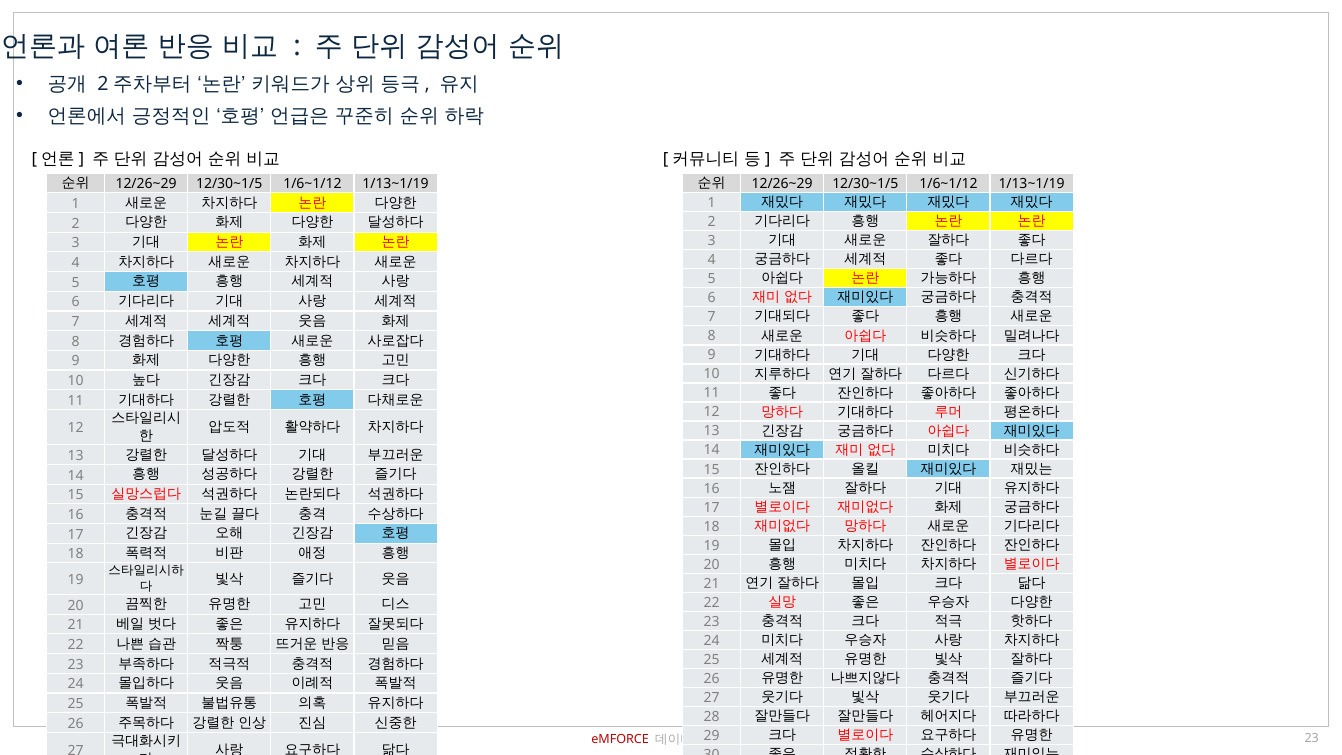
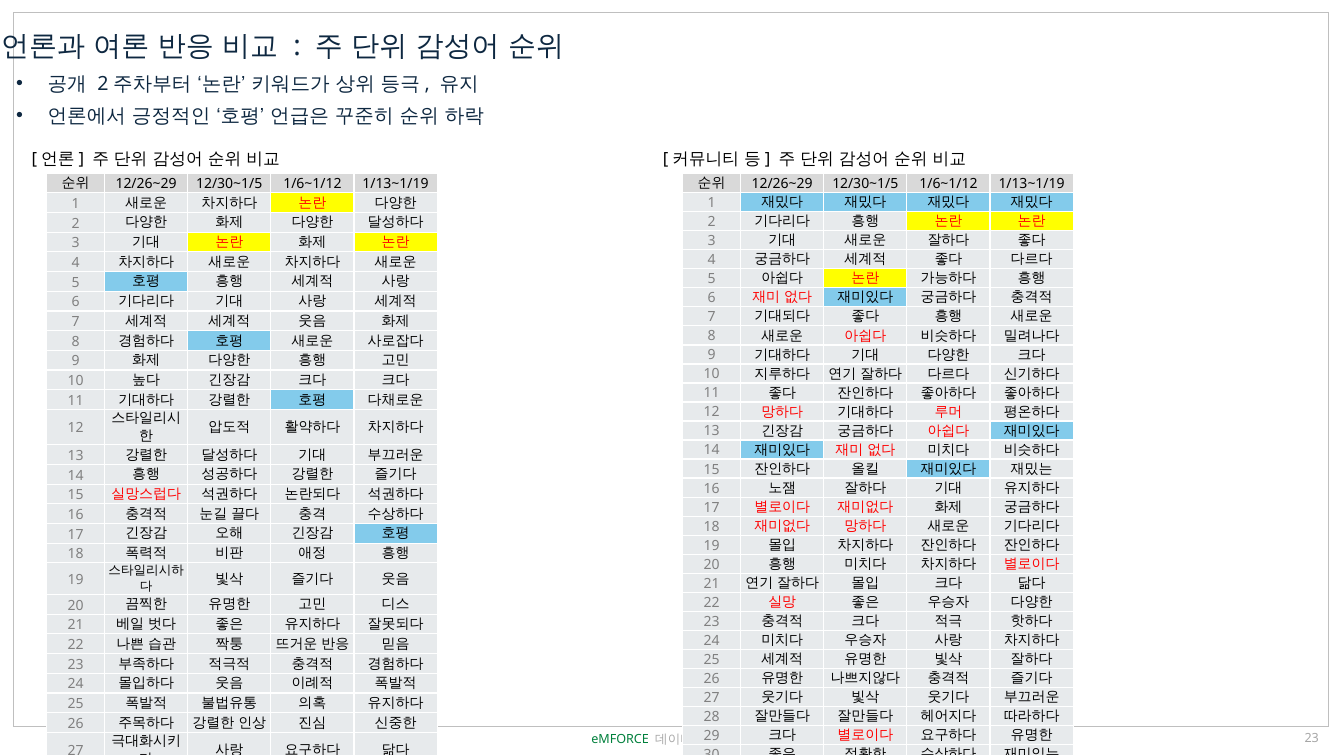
eMFORCE colour: red -> green
